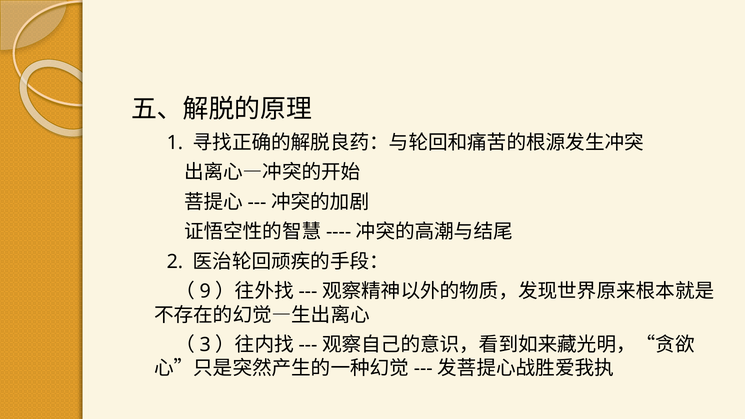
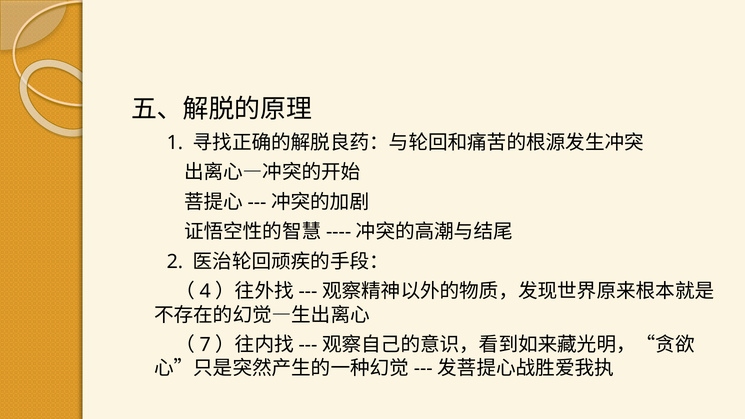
9: 9 -> 4
3: 3 -> 7
